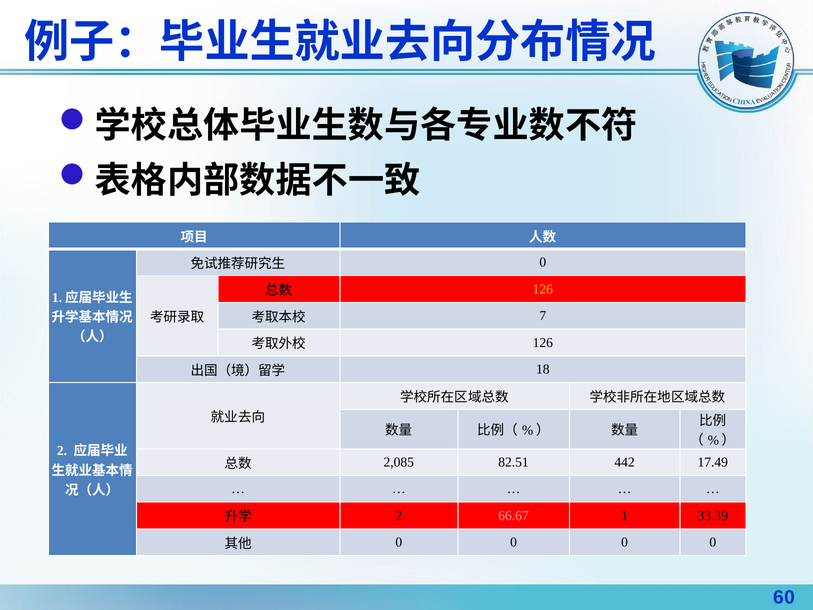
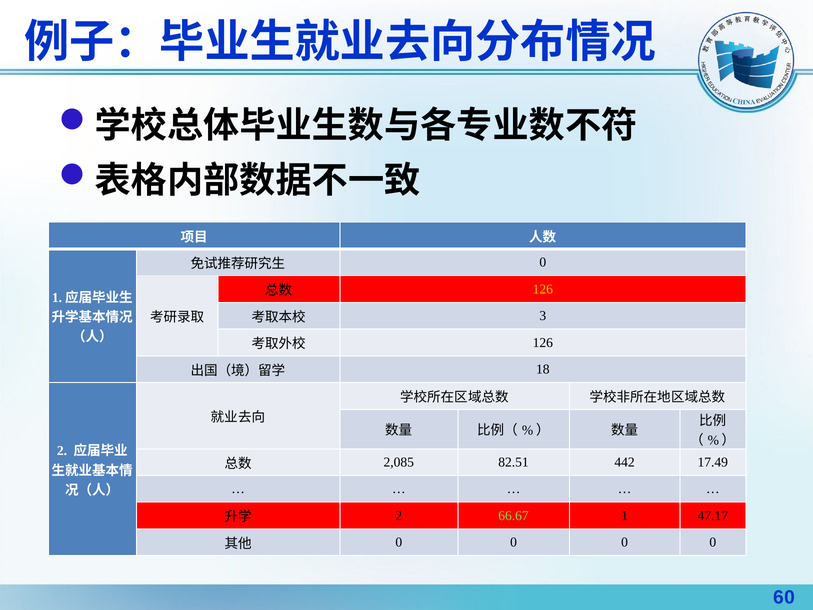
7: 7 -> 3
66.67 colour: pink -> light green
33.39: 33.39 -> 47.17
